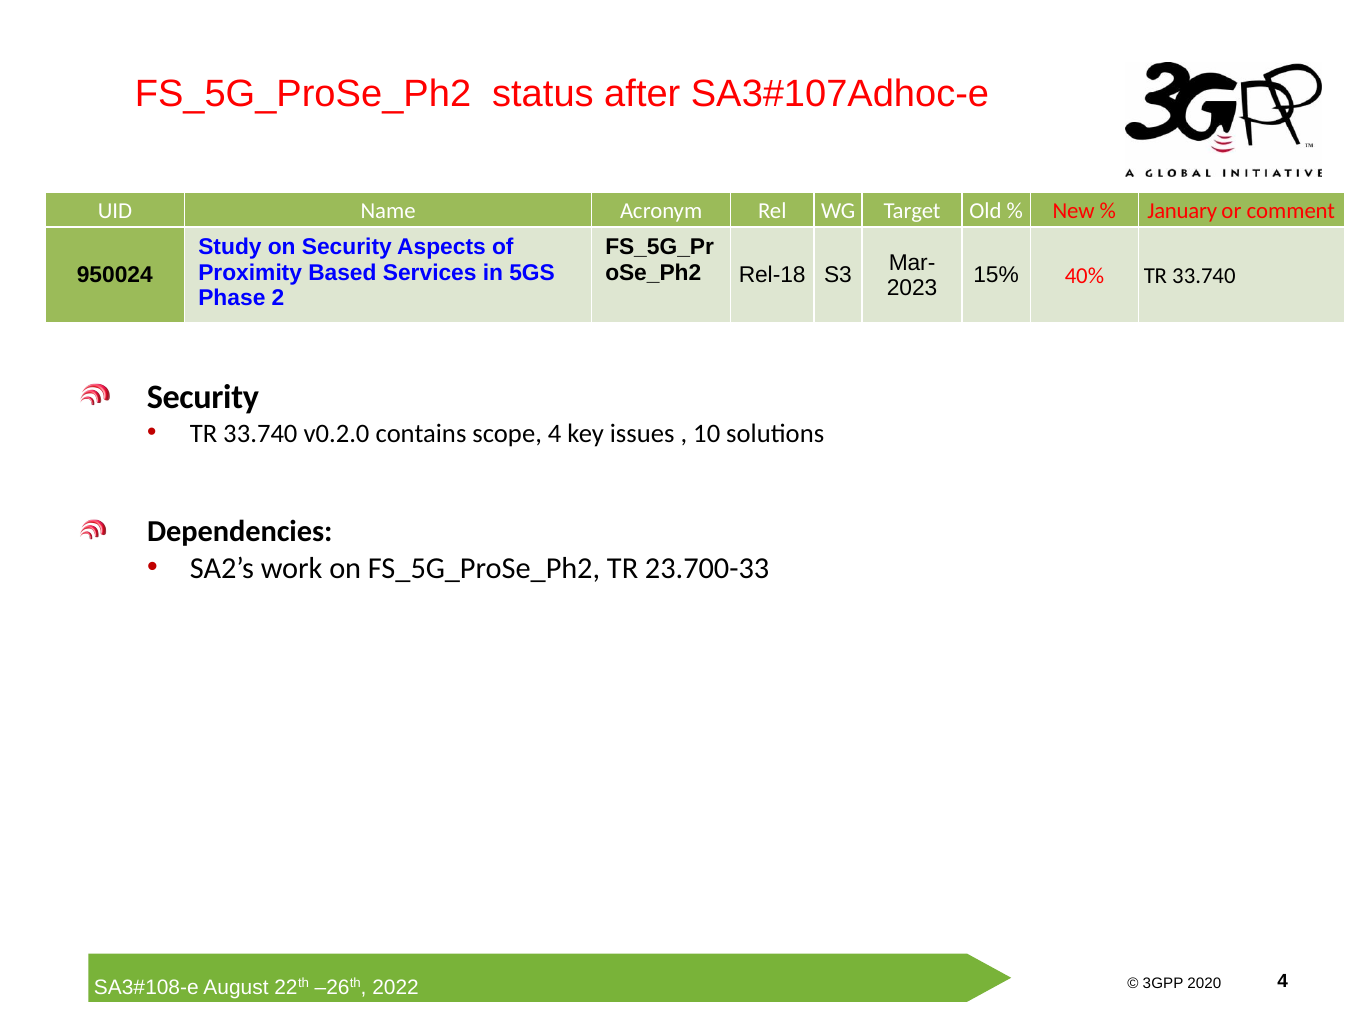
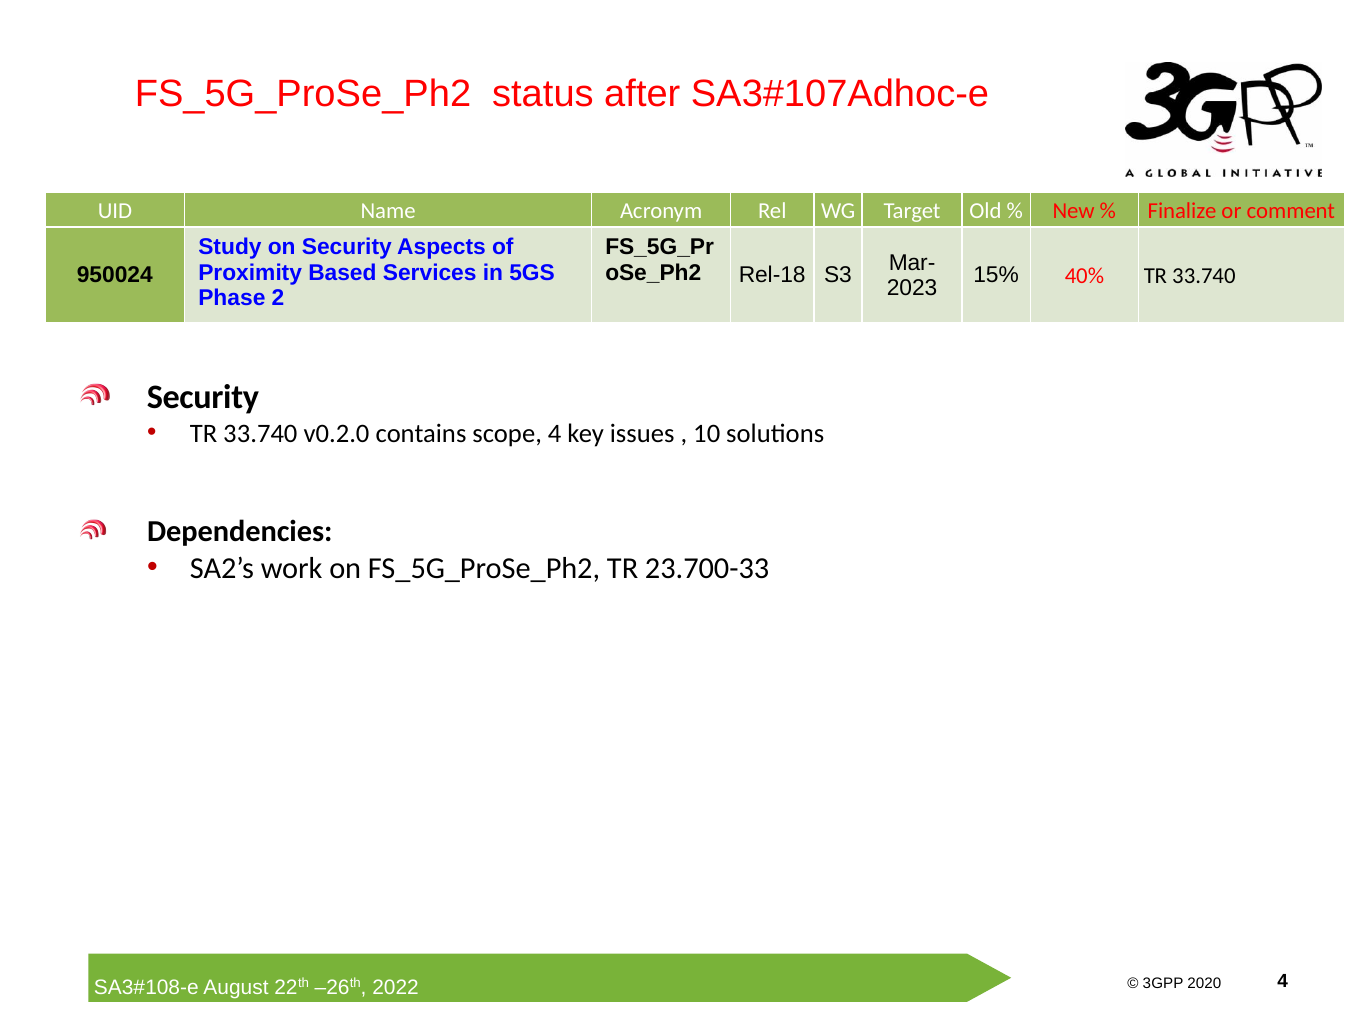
January: January -> Finalize
